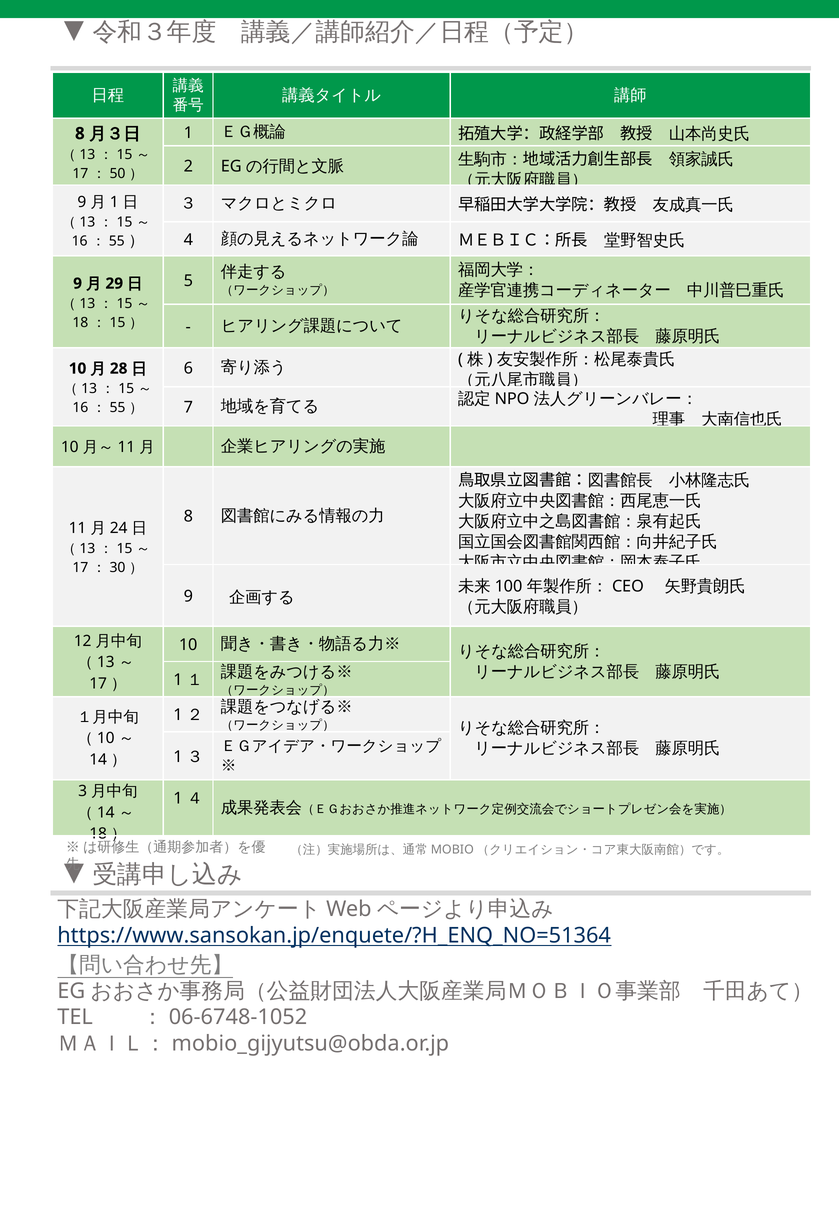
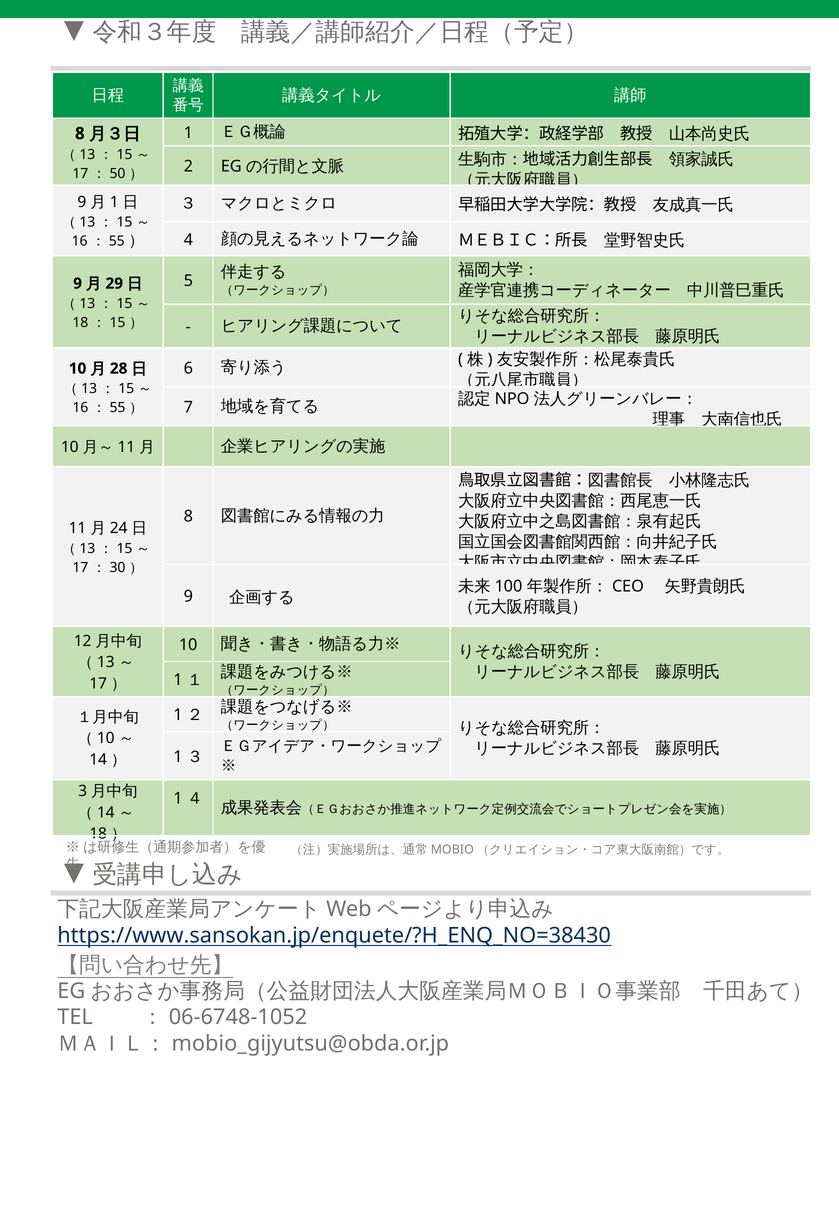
https://www.sansokan.jp/enquete/?H_ENQ_NO=51364: https://www.sansokan.jp/enquete/?H_ENQ_NO=51364 -> https://www.sansokan.jp/enquete/?H_ENQ_NO=38430
